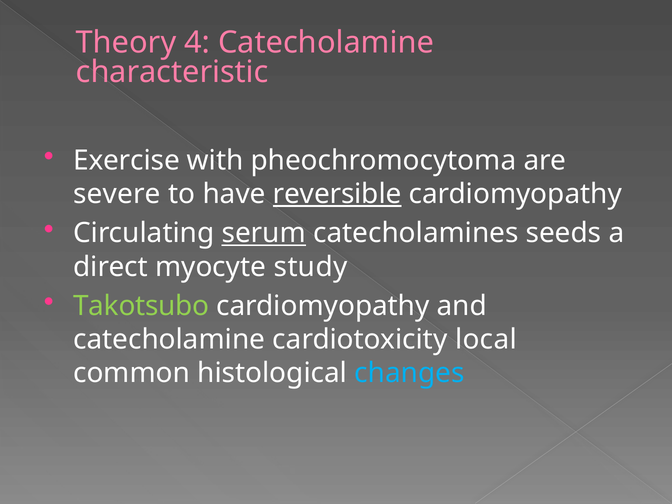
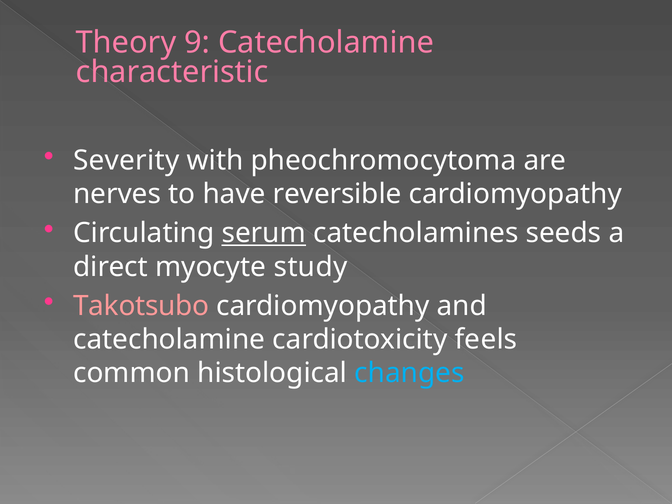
4: 4 -> 9
Exercise: Exercise -> Severity
severe: severe -> nerves
reversible underline: present -> none
Takotsubo colour: light green -> pink
local: local -> feels
